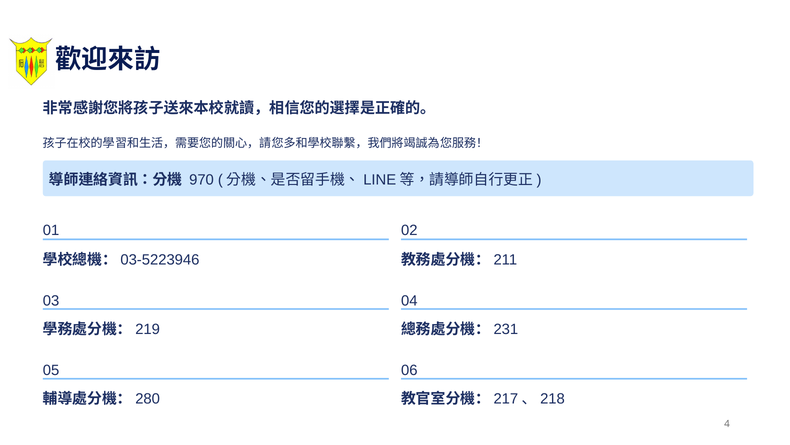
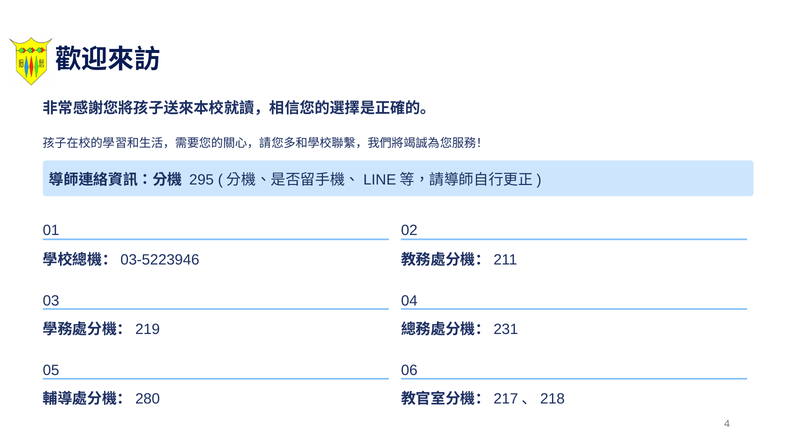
970: 970 -> 295
